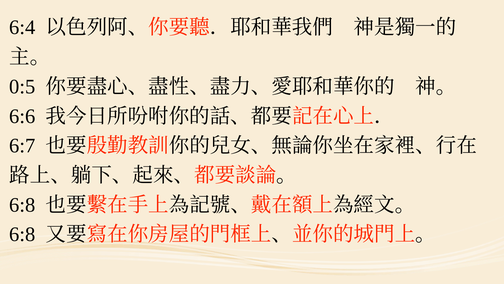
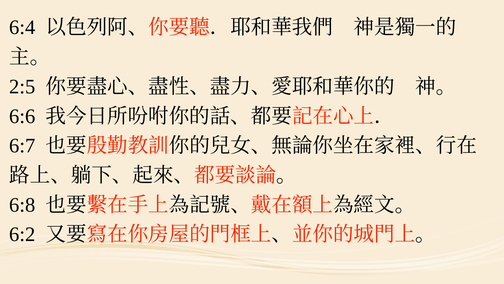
0:5: 0:5 -> 2:5
6:8 at (22, 234): 6:8 -> 6:2
